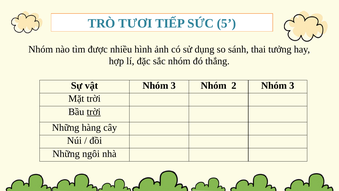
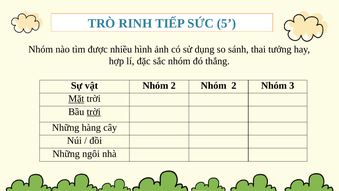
TƯƠI: TƯƠI -> RINH
vật Nhóm 3: 3 -> 2
Mặt underline: none -> present
